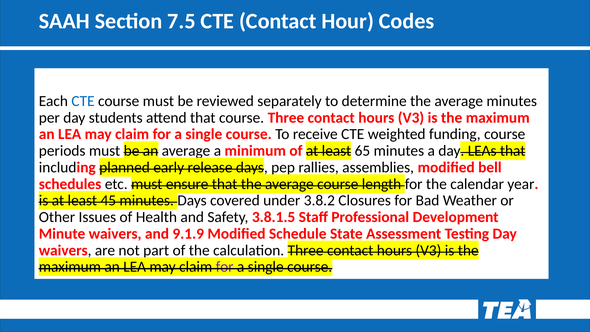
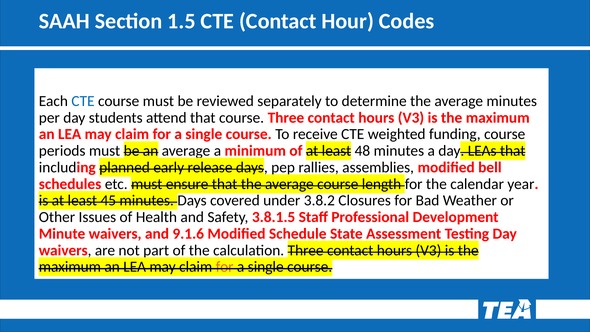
7.5: 7.5 -> 1.5
65: 65 -> 48
9.1.9: 9.1.9 -> 9.1.6
for at (225, 267) colour: purple -> orange
